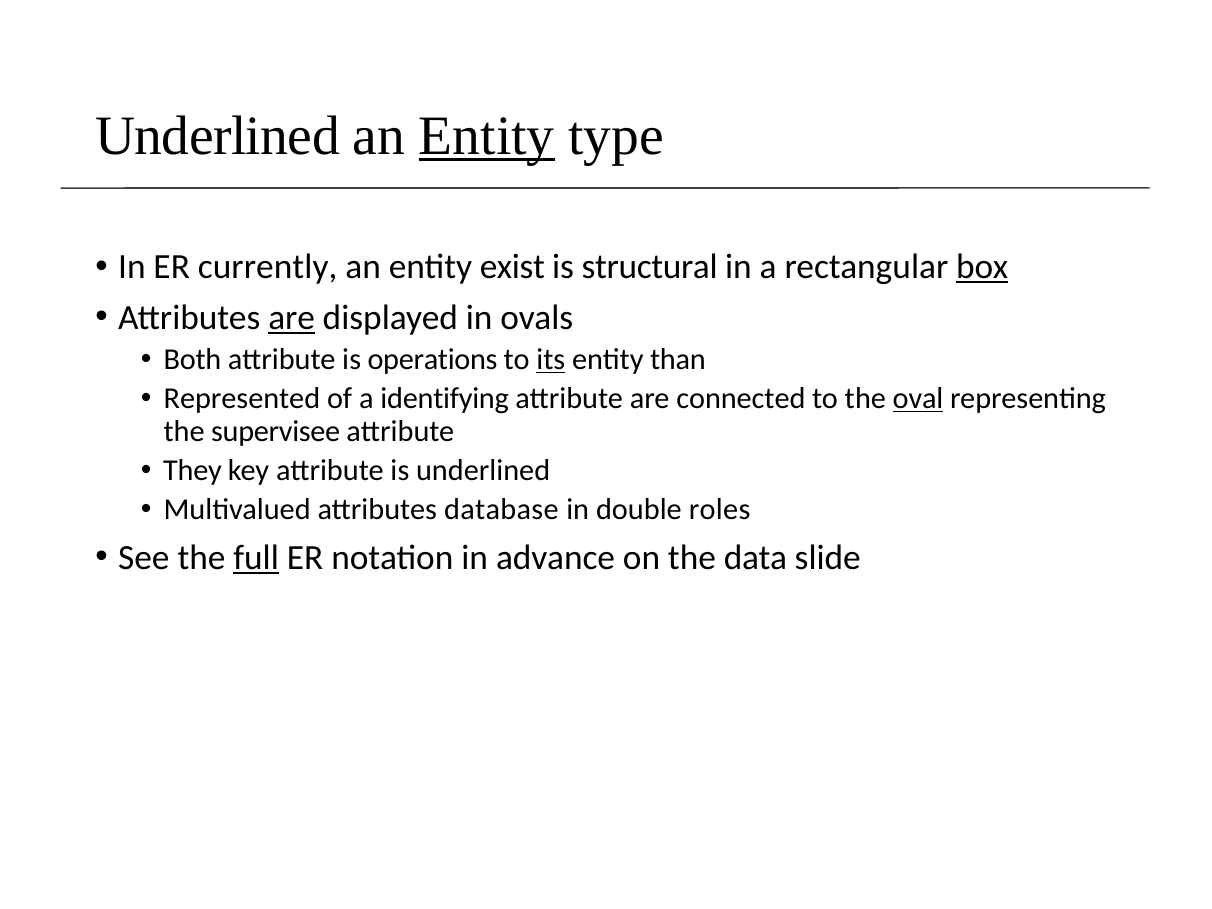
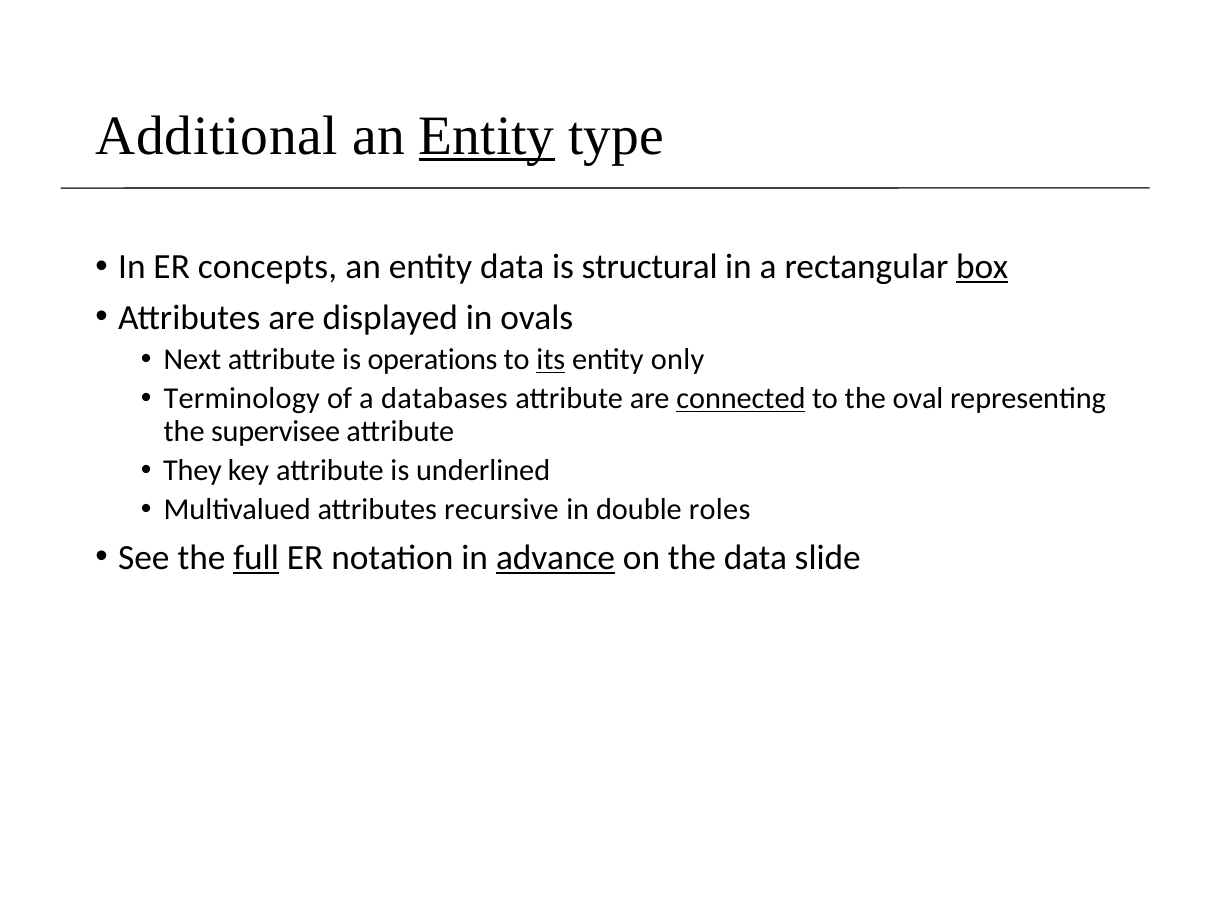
Underlined at (217, 136): Underlined -> Additional
currently: currently -> concepts
entity exist: exist -> data
are at (292, 318) underline: present -> none
Both: Both -> Next
than: than -> only
Represented: Represented -> Terminology
identifying: identifying -> databases
connected underline: none -> present
oval underline: present -> none
database: database -> recursive
advance underline: none -> present
